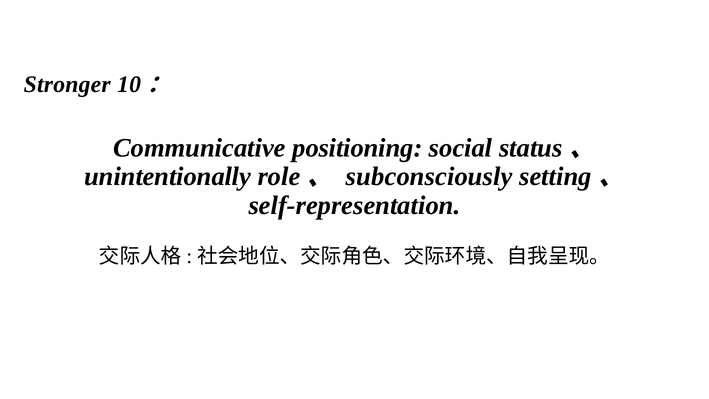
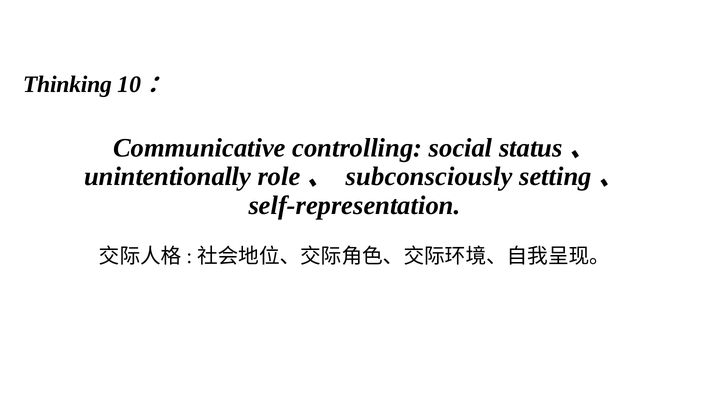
Stronger: Stronger -> Thinking
positioning: positioning -> controlling
